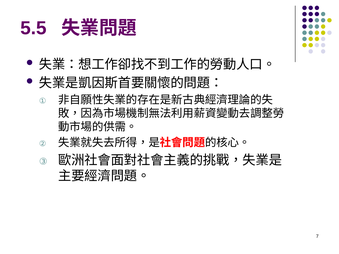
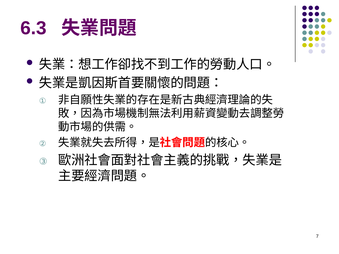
5.5: 5.5 -> 6.3
